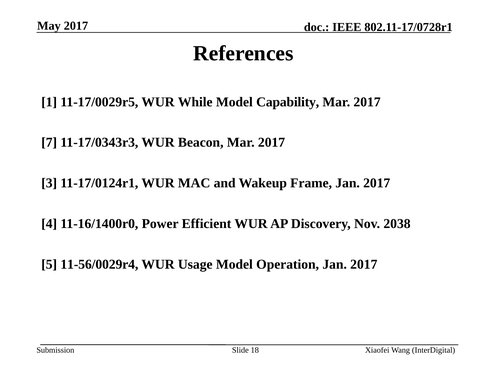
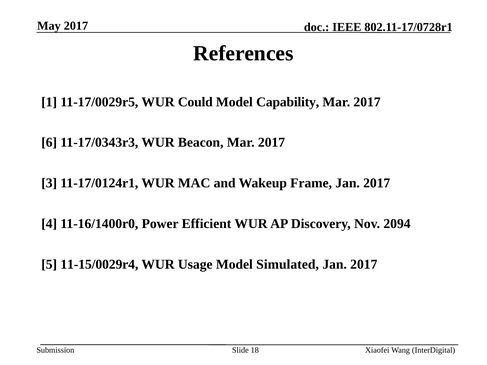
While: While -> Could
7: 7 -> 6
2038: 2038 -> 2094
11-56/0029r4: 11-56/0029r4 -> 11-15/0029r4
Operation: Operation -> Simulated
